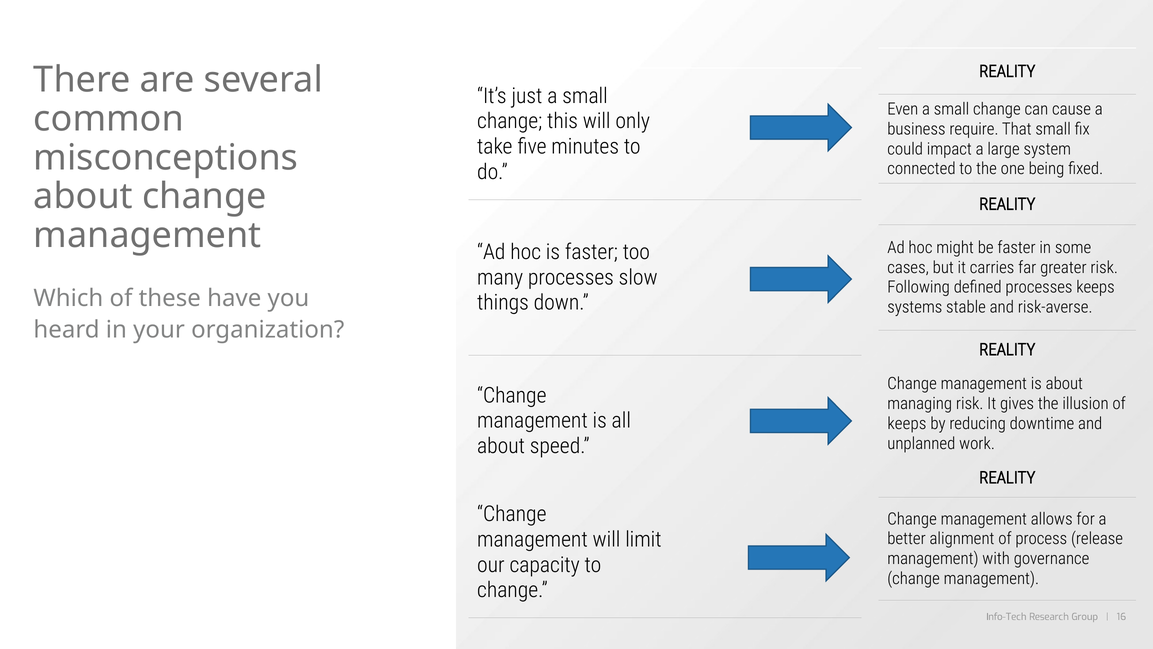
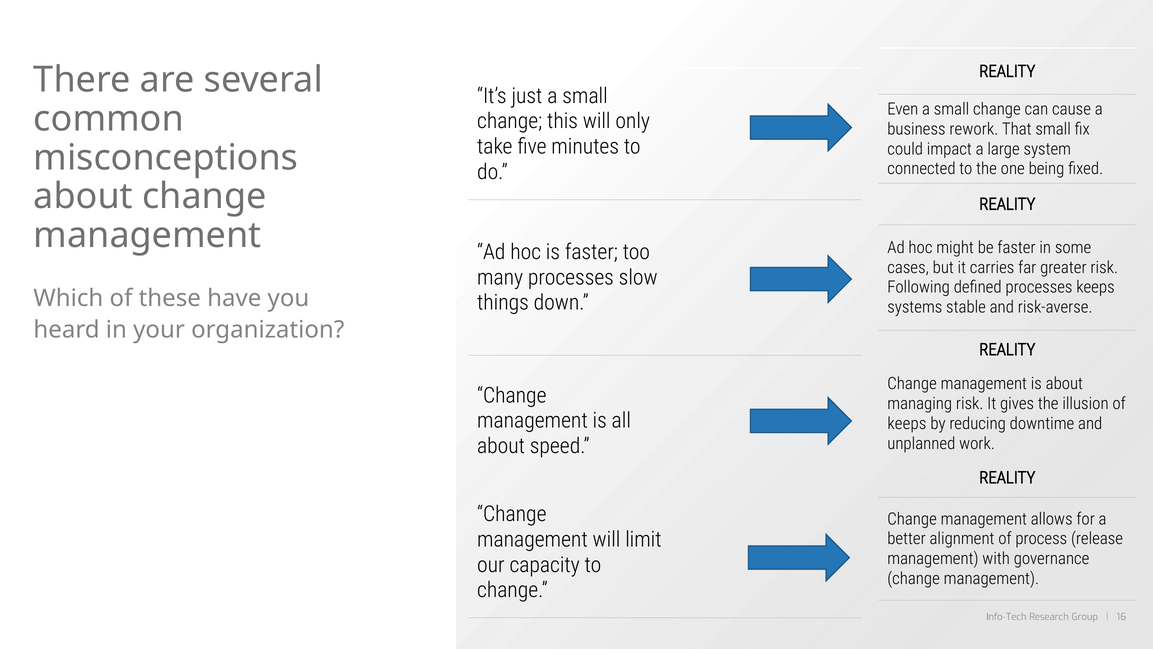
require: require -> rework
